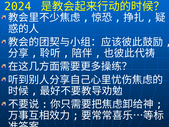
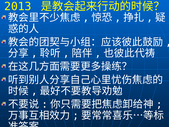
2024: 2024 -> 2013
